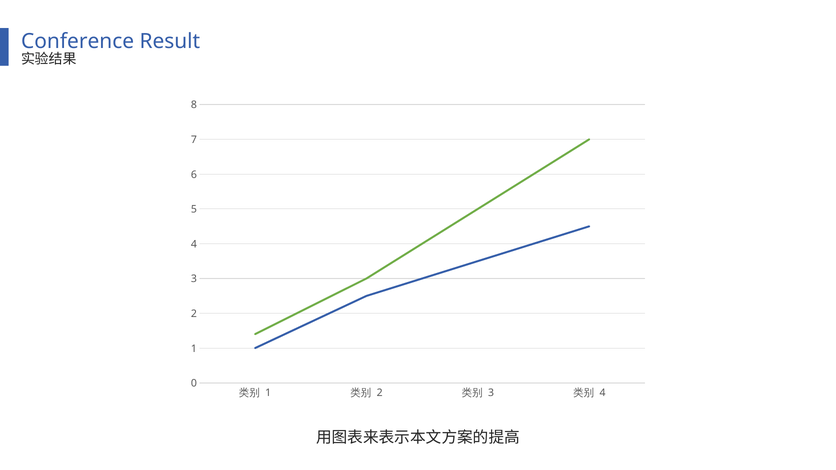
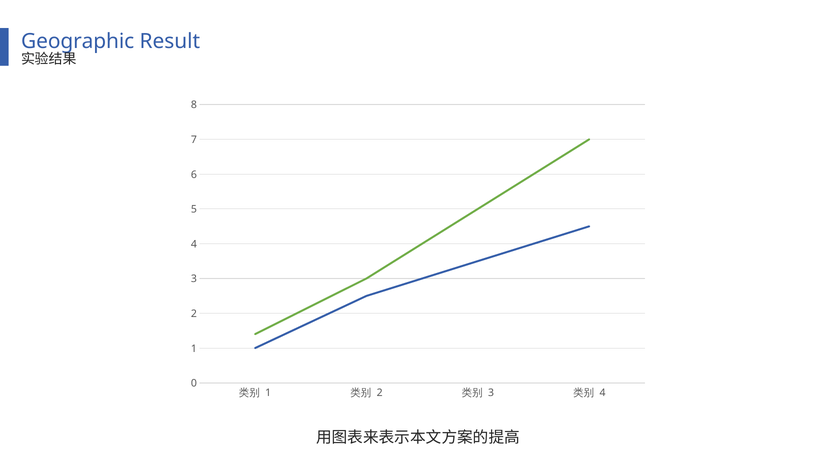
Conference: Conference -> Geographic
